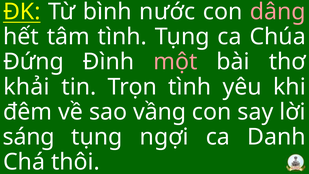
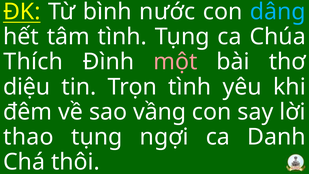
dâng colour: pink -> light blue
Đứng: Đứng -> Thích
khải: khải -> diệu
sáng: sáng -> thao
